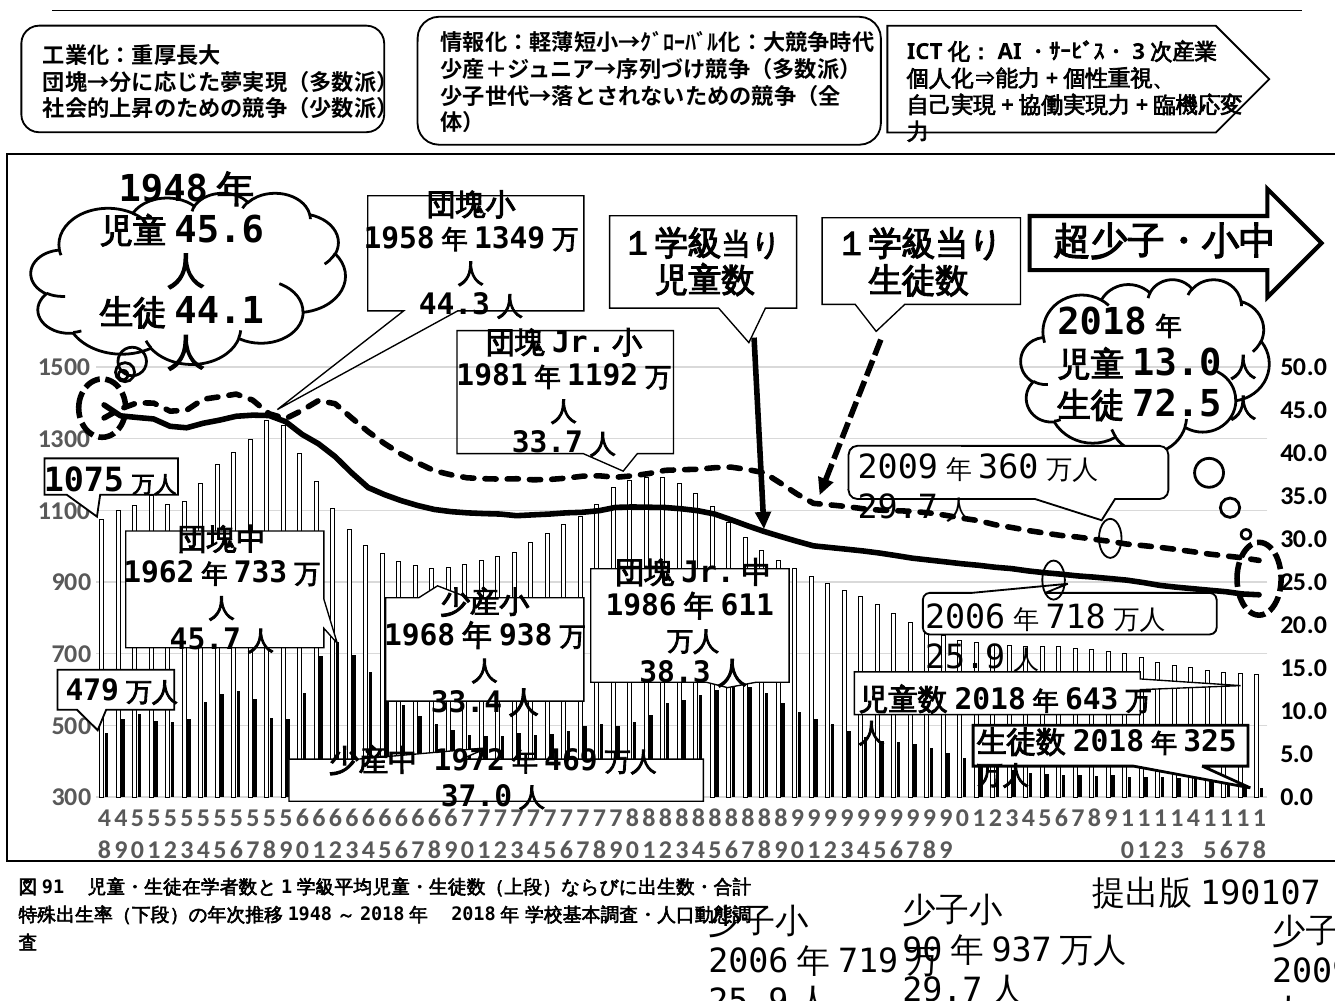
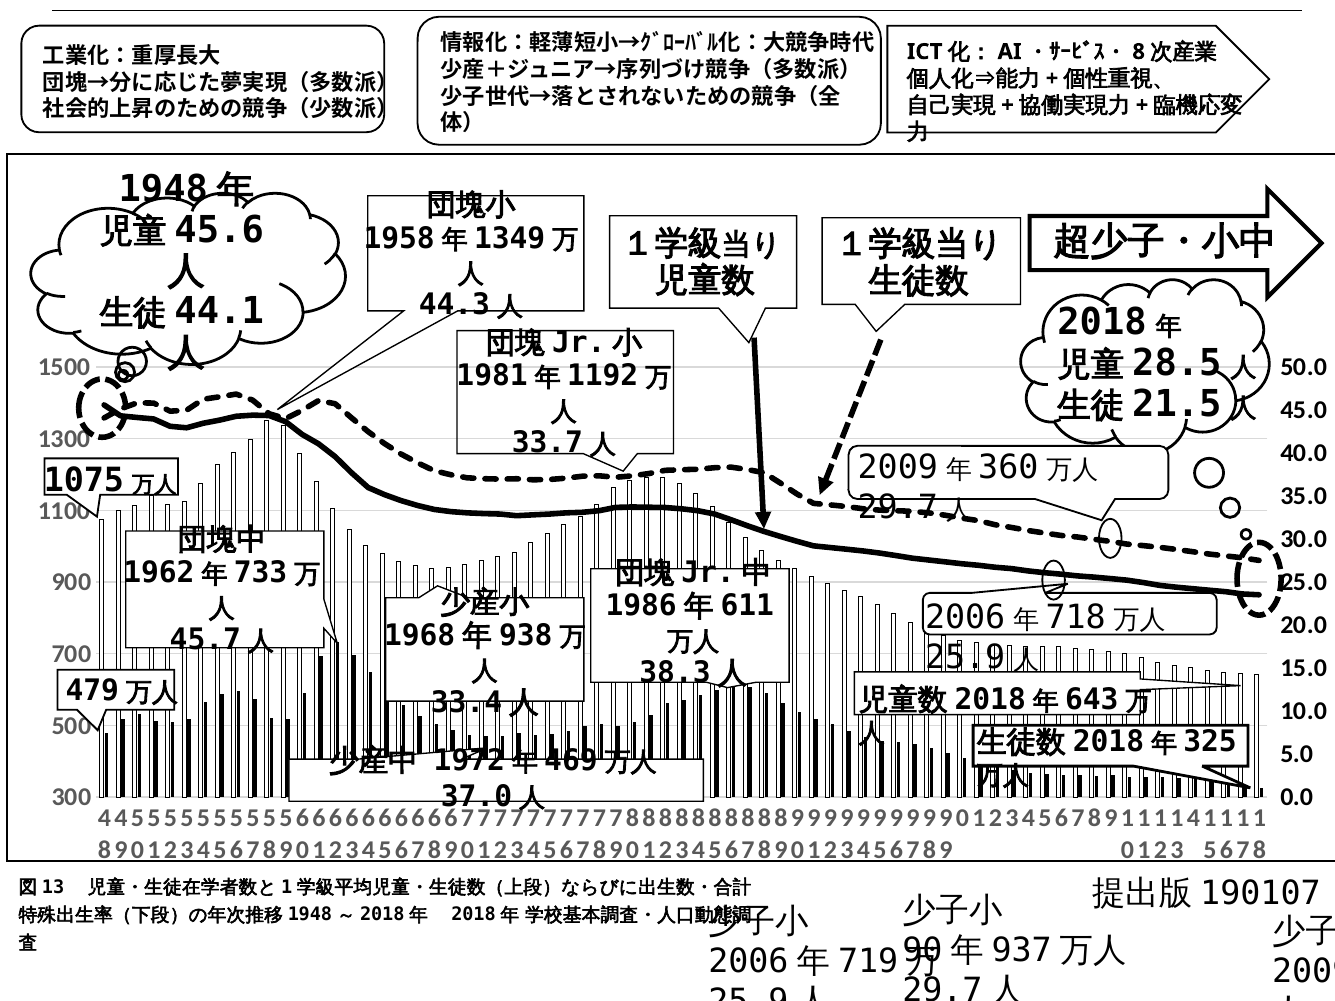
3 at (1139, 52): 3 -> 8
13.0: 13.0 -> 28.5
72.5: 72.5 -> 21.5
91: 91 -> 13
